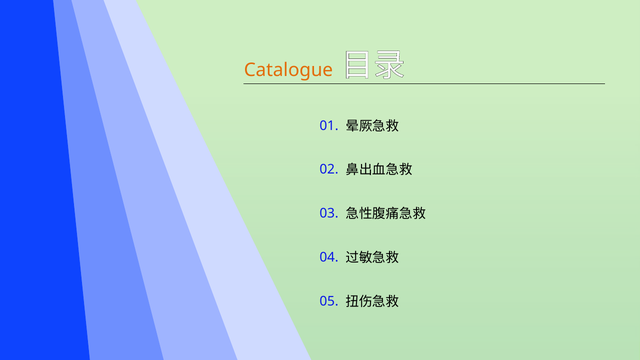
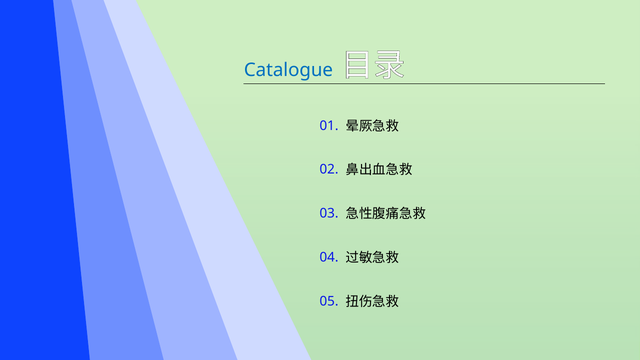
Catalogue colour: orange -> blue
